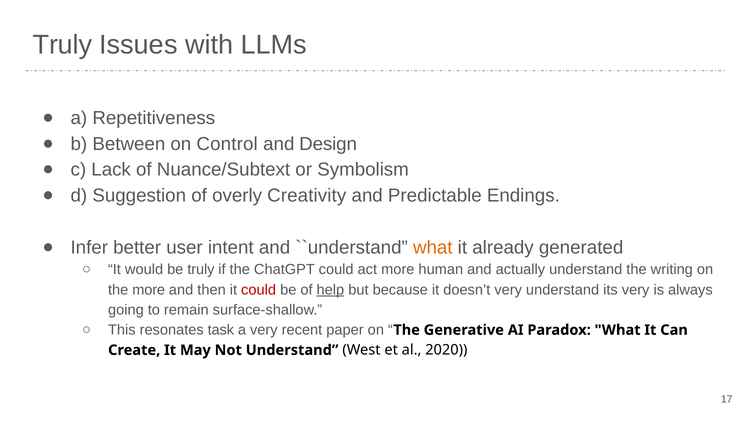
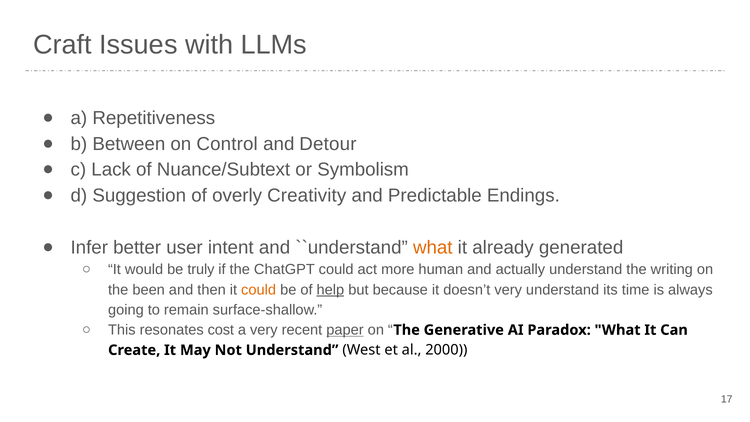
Truly at (63, 45): Truly -> Craft
Design: Design -> Detour
the more: more -> been
could at (259, 290) colour: red -> orange
its very: very -> time
task: task -> cost
paper underline: none -> present
2020: 2020 -> 2000
